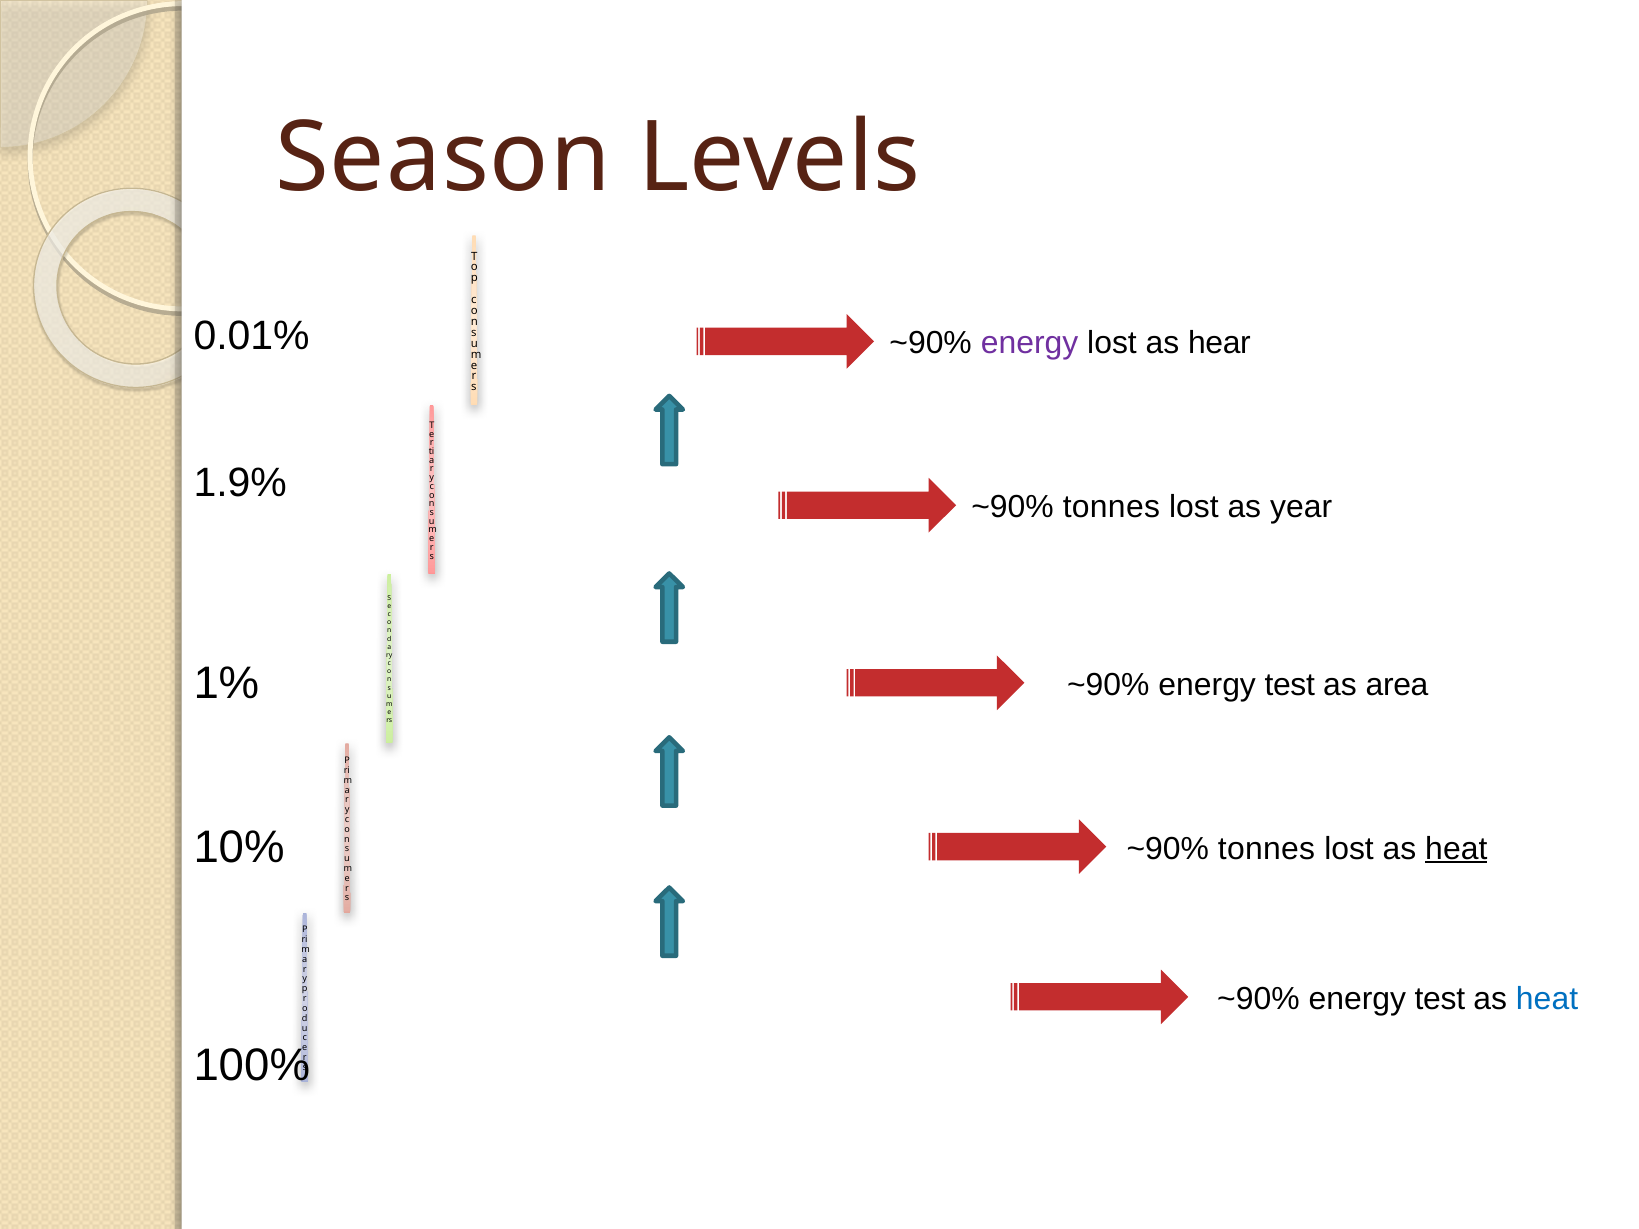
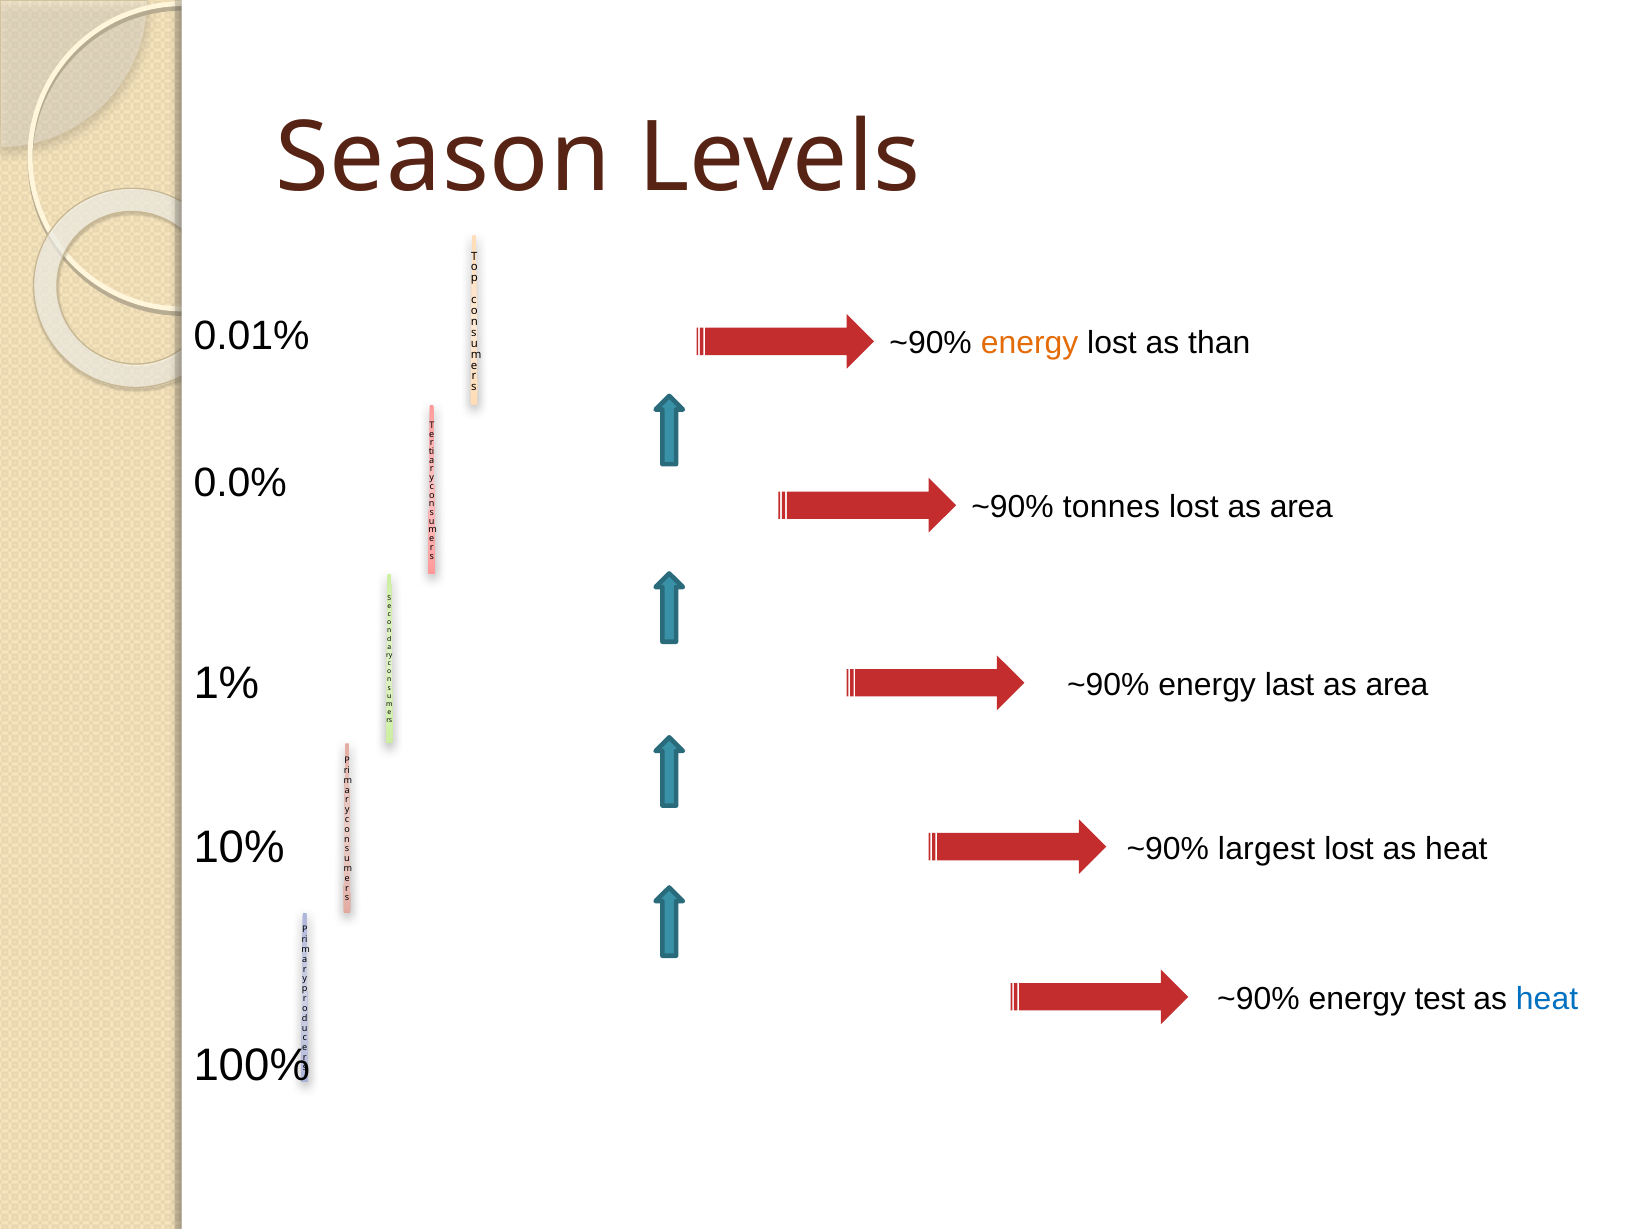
energy at (1030, 344) colour: purple -> orange
hear: hear -> than
1.9%: 1.9% -> 0.0%
lost as year: year -> area
test at (1290, 685): test -> last
tonnes at (1267, 849): tonnes -> largest
heat at (1456, 849) underline: present -> none
